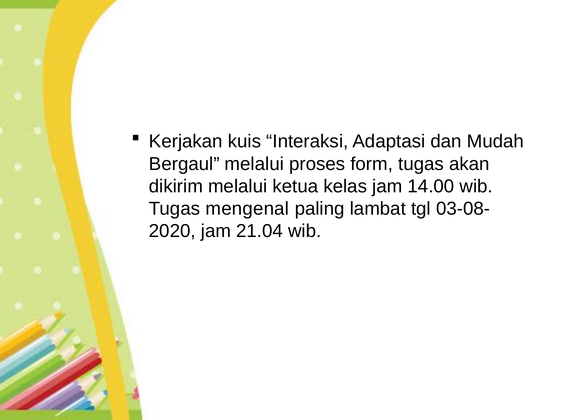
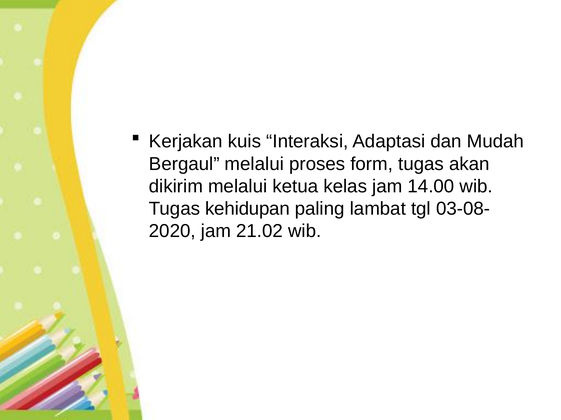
mengenal: mengenal -> kehidupan
21.04: 21.04 -> 21.02
